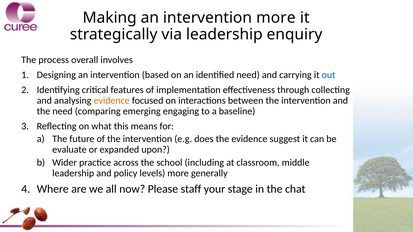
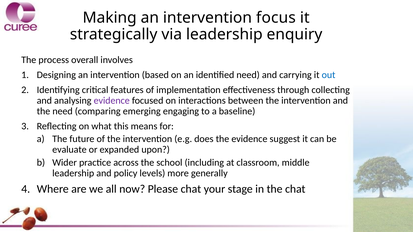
intervention more: more -> focus
evidence at (112, 101) colour: orange -> purple
Please staff: staff -> chat
